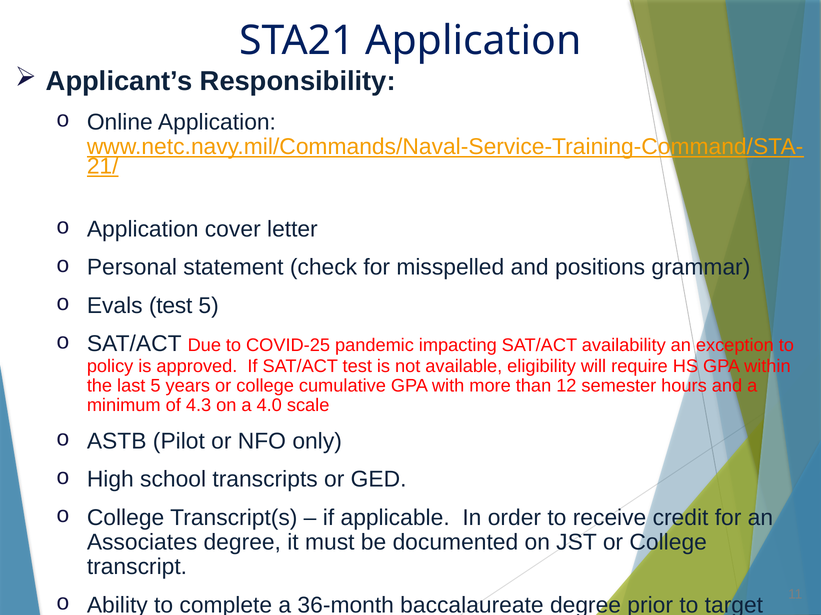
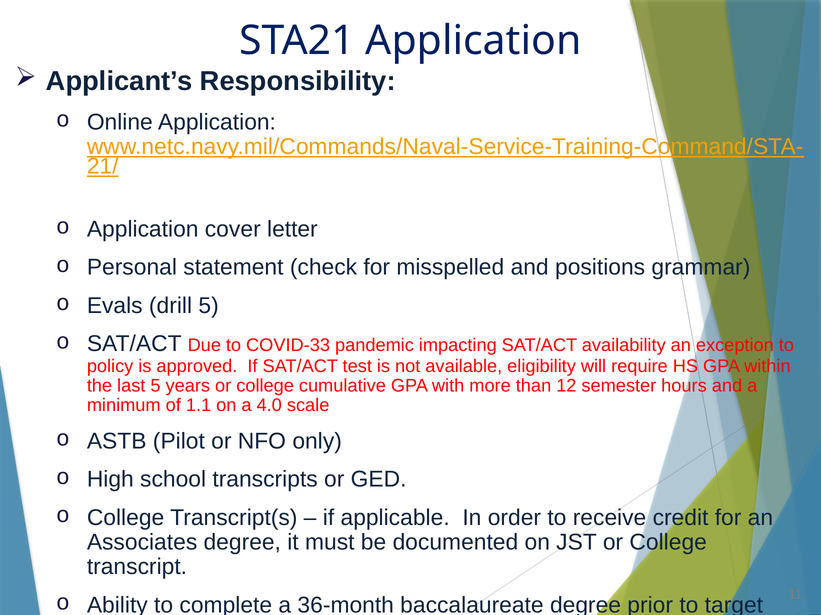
Evals test: test -> drill
COVID-25: COVID-25 -> COVID-33
4.3: 4.3 -> 1.1
